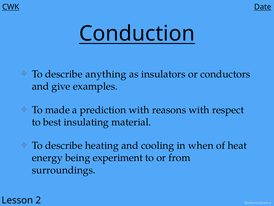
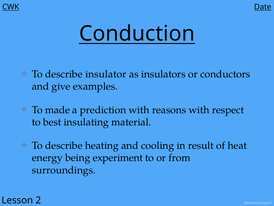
anything: anything -> insulator
when: when -> result
